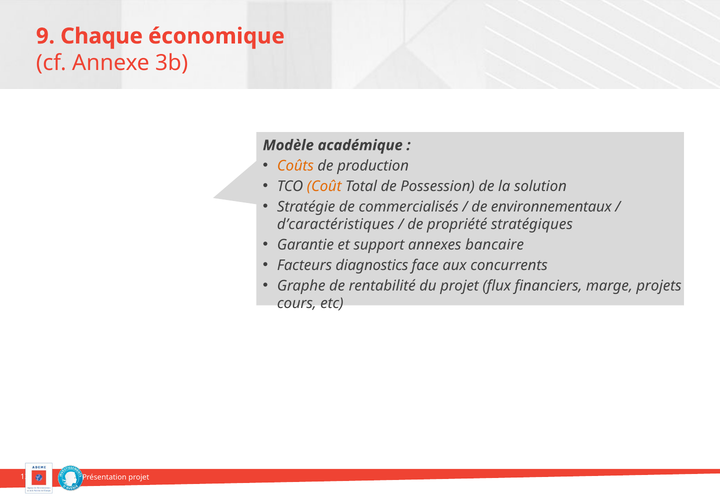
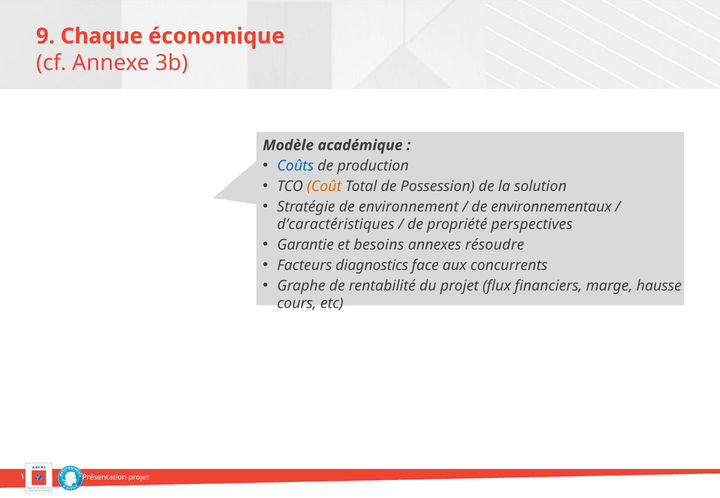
Coûts colour: orange -> blue
commercialisés: commercialisés -> environnement
stratégiques: stratégiques -> perspectives
support: support -> besoins
bancaire: bancaire -> résoudre
projets: projets -> hausse
